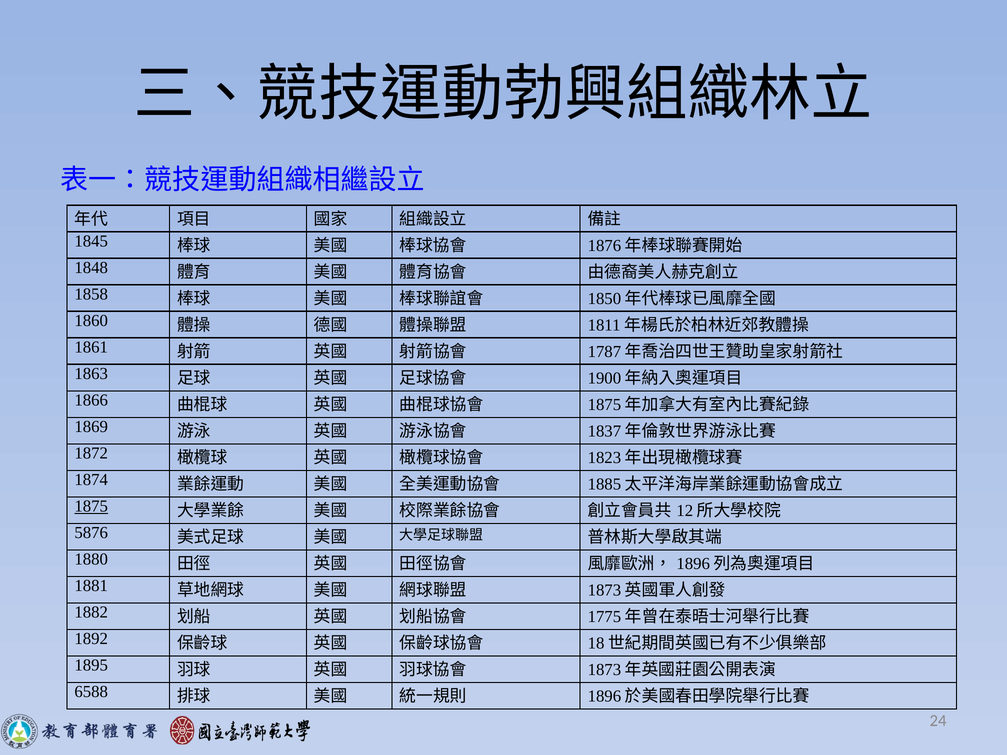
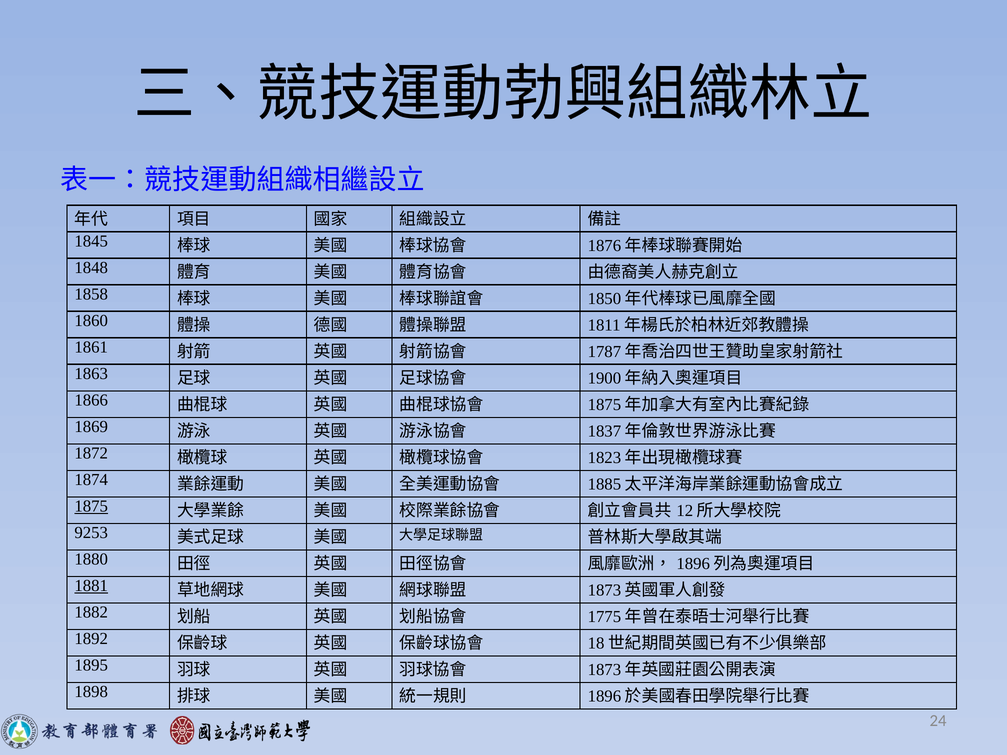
5876: 5876 -> 9253
1881 underline: none -> present
6588: 6588 -> 1898
